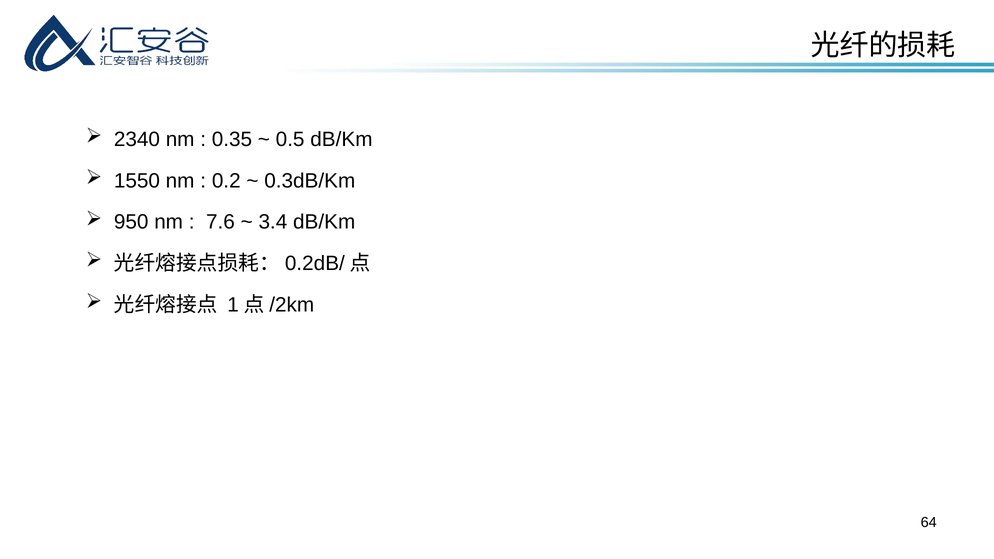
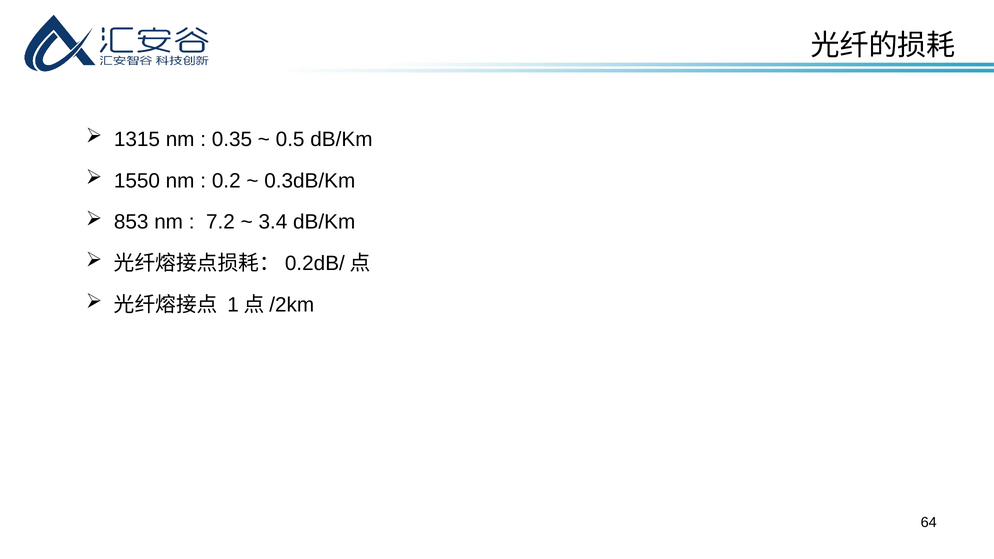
2340: 2340 -> 1315
950: 950 -> 853
7.6: 7.6 -> 7.2
